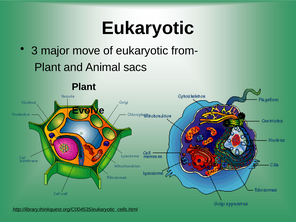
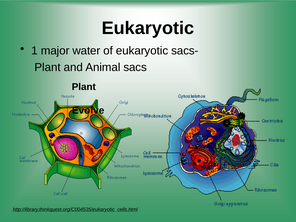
3: 3 -> 1
move: move -> water
from-: from- -> sacs-
